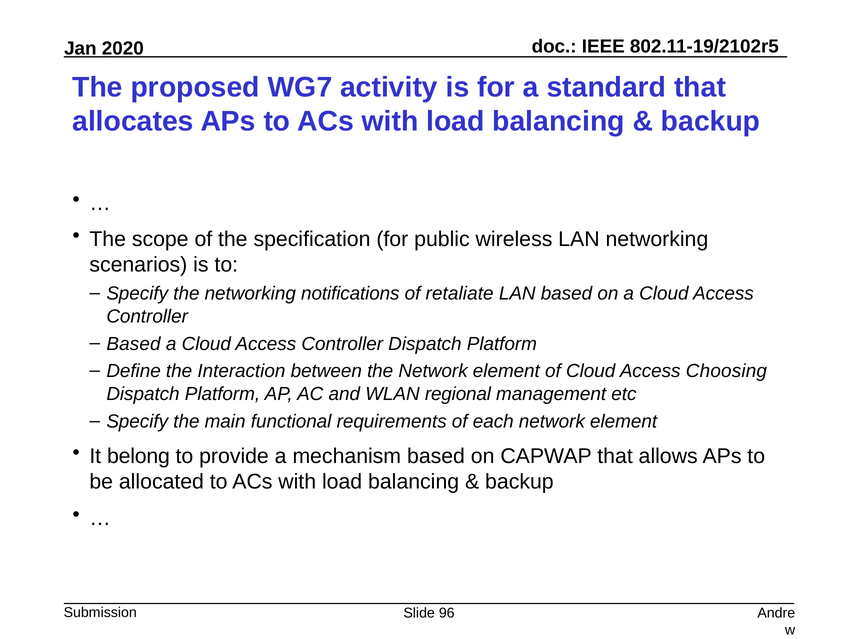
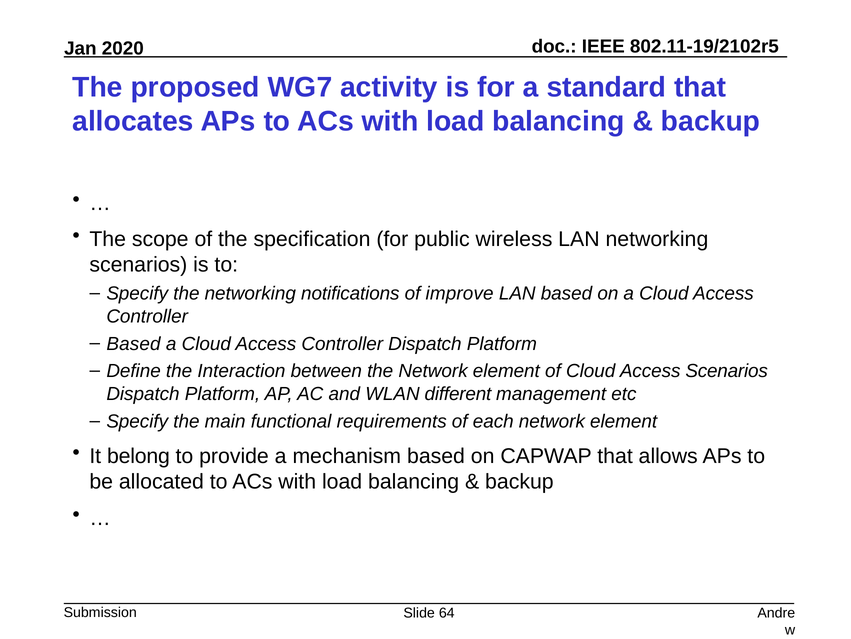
retaliate: retaliate -> improve
Access Choosing: Choosing -> Scenarios
regional: regional -> different
96: 96 -> 64
